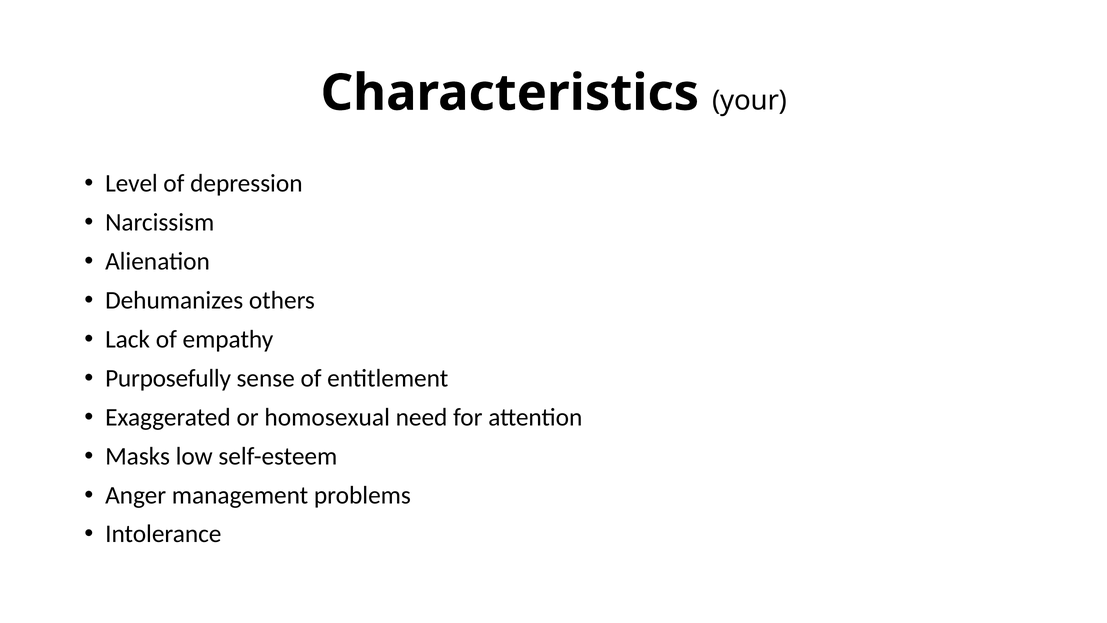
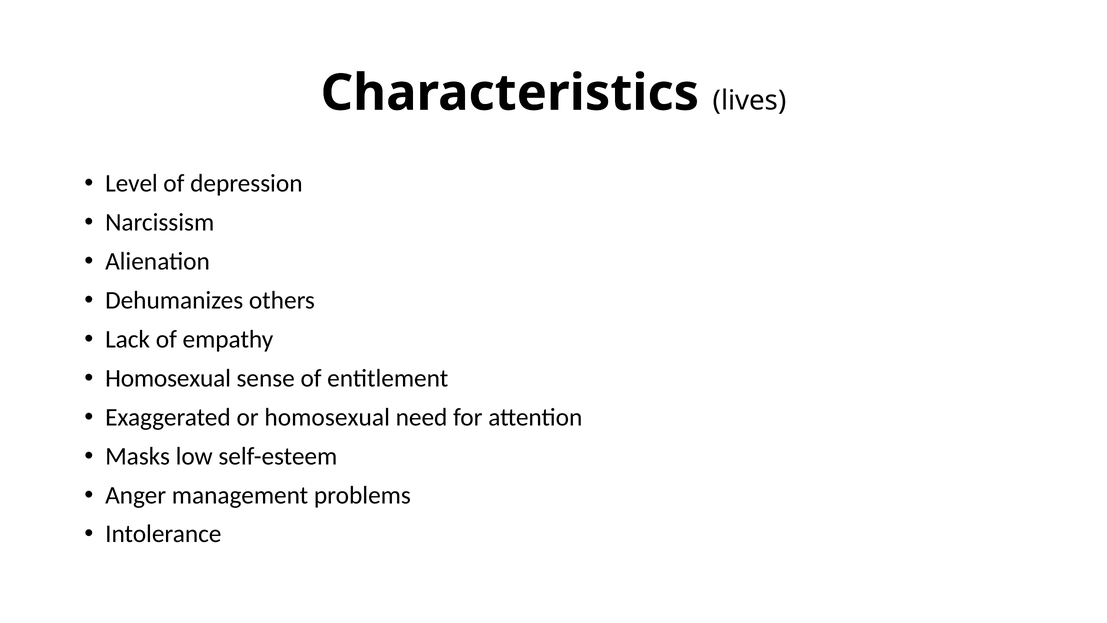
your: your -> lives
Purposefully at (168, 378): Purposefully -> Homosexual
